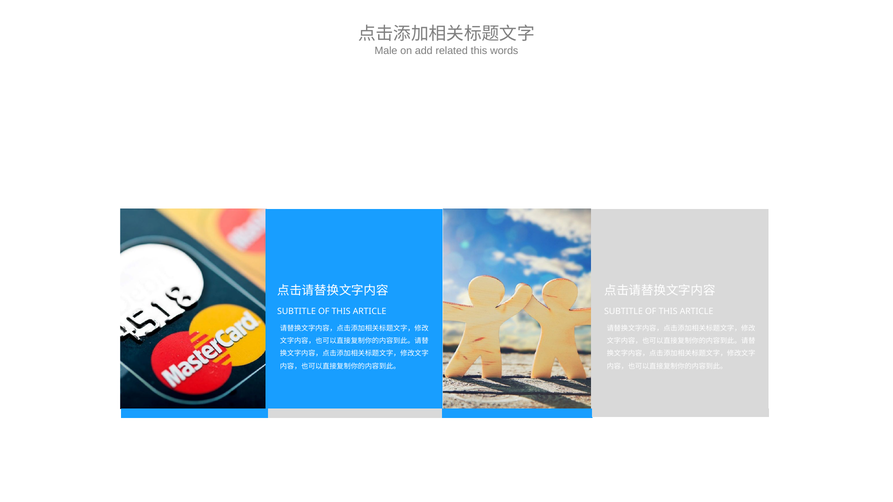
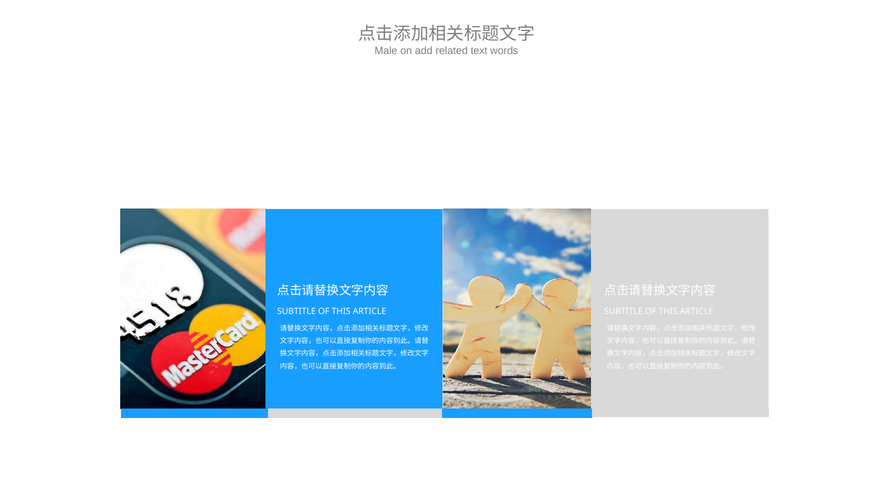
related this: this -> text
